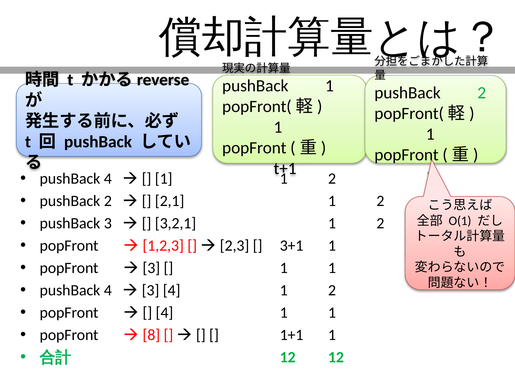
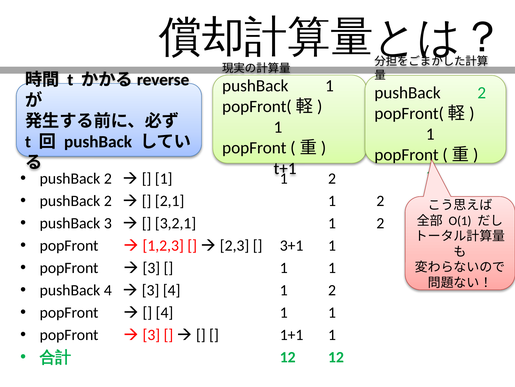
4 at (108, 178): 4 -> 2
8 at (151, 334): 8 -> 3
